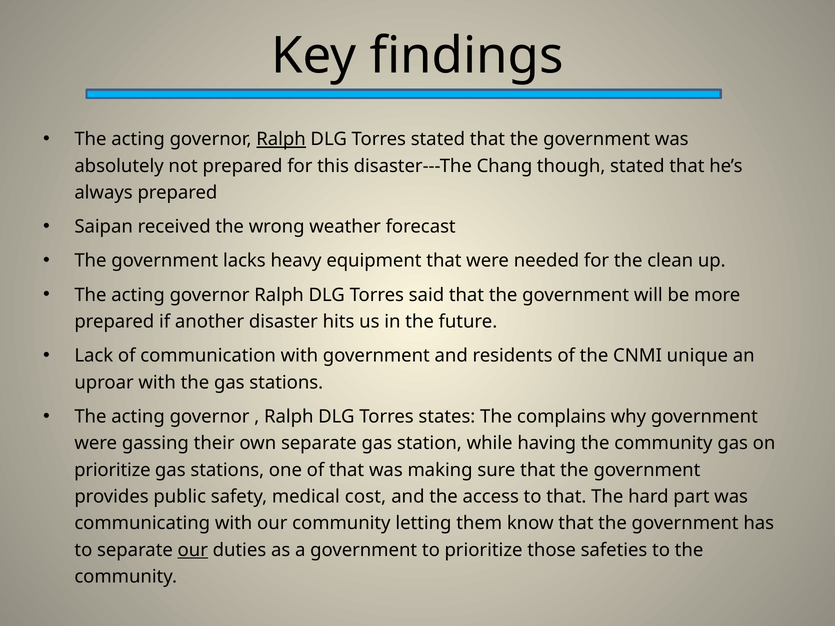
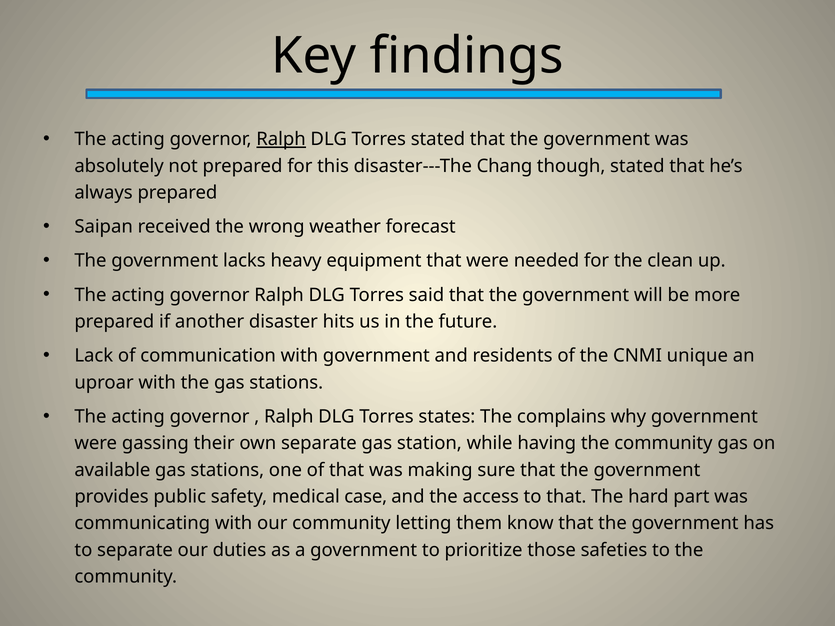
prioritize at (112, 470): prioritize -> available
cost: cost -> case
our at (193, 550) underline: present -> none
